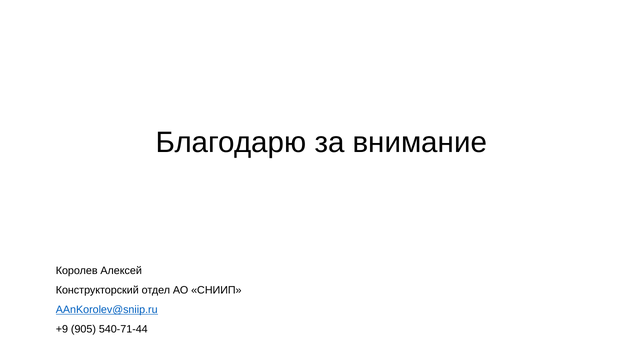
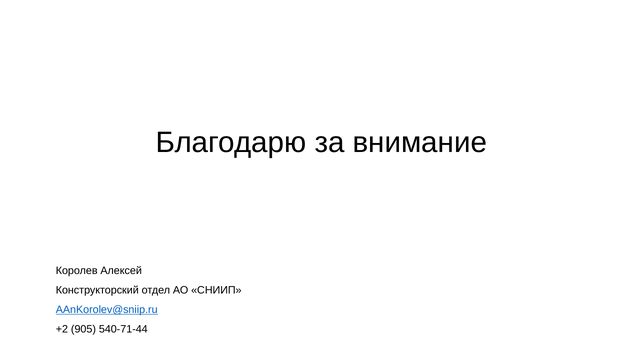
+9: +9 -> +2
